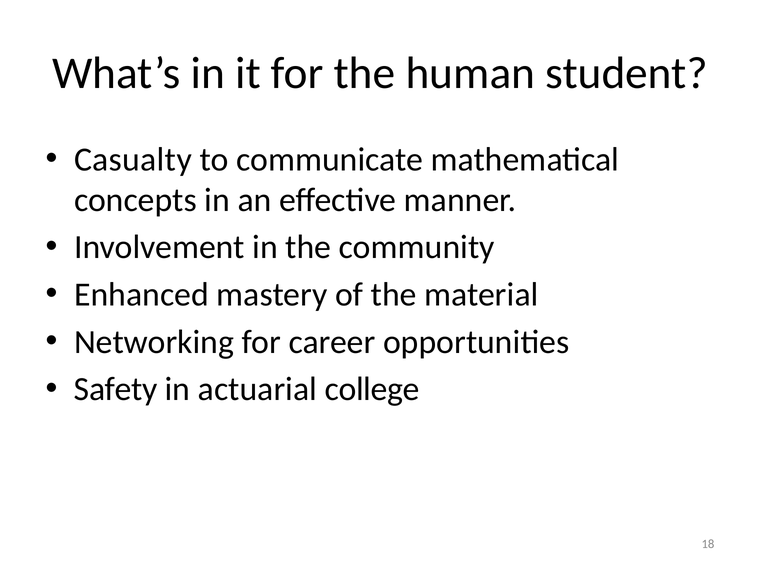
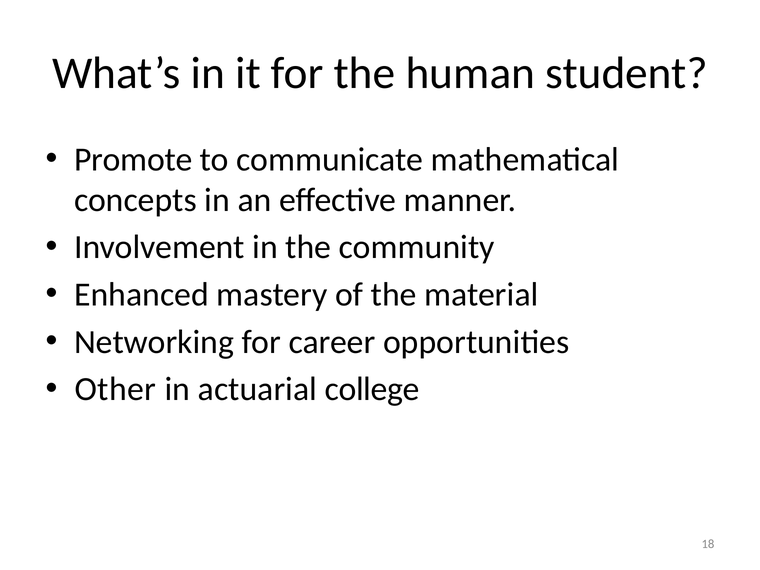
Casualty: Casualty -> Promote
Safety: Safety -> Other
